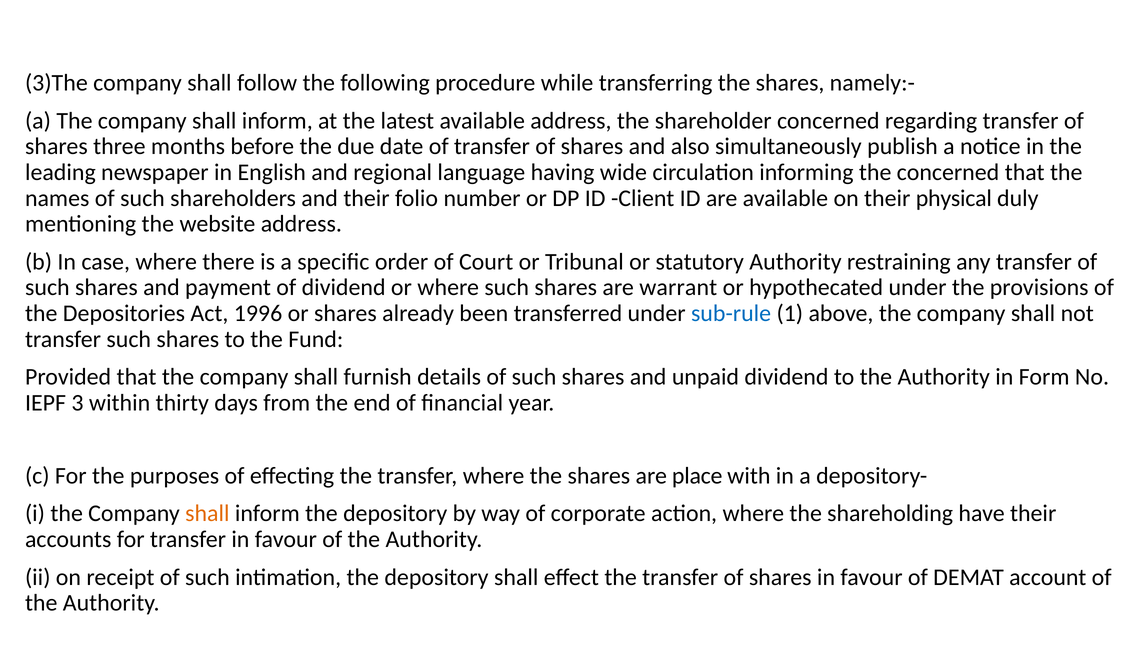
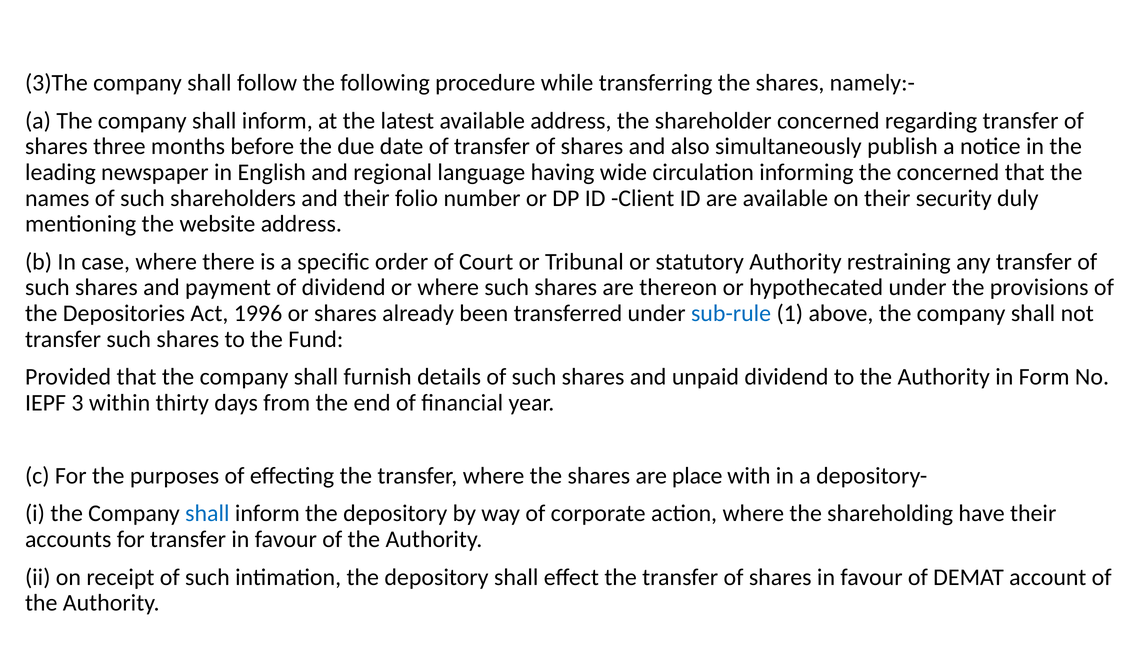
physical: physical -> security
warrant: warrant -> thereon
shall at (207, 514) colour: orange -> blue
